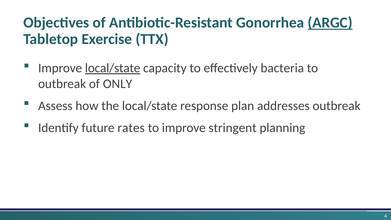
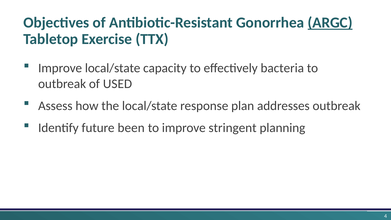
local/state at (113, 68) underline: present -> none
ONLY: ONLY -> USED
rates: rates -> been
